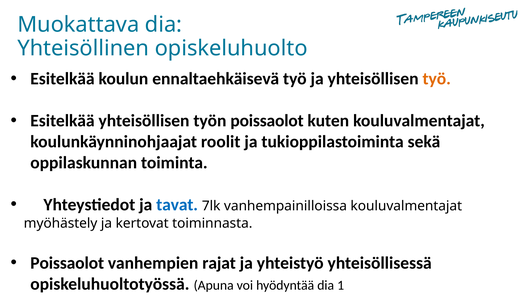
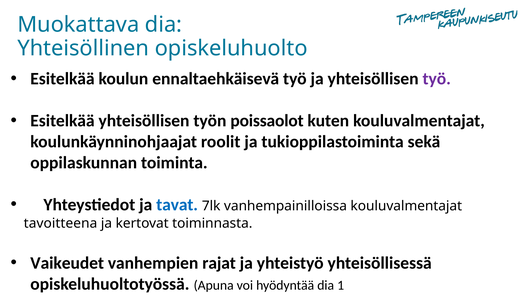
työ at (437, 79) colour: orange -> purple
myöhästely: myöhästely -> tavoitteena
Poissaolot at (67, 263): Poissaolot -> Vaikeudet
